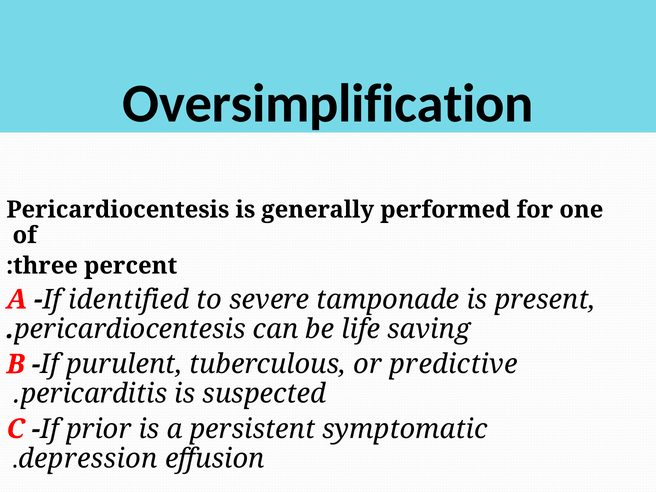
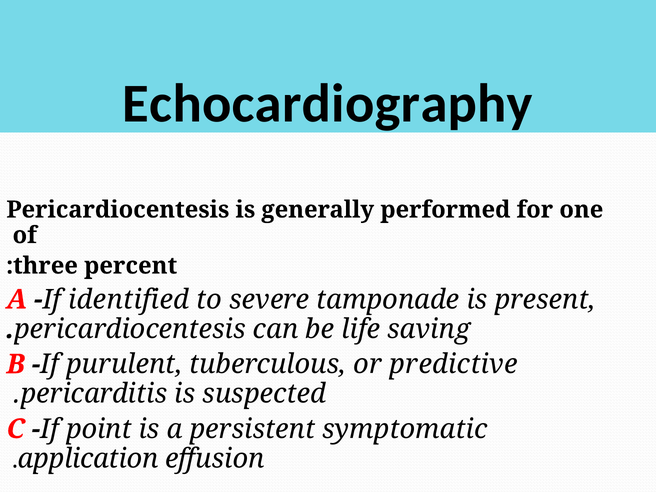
Oversimplification: Oversimplification -> Echocardiography
prior: prior -> point
depression: depression -> application
